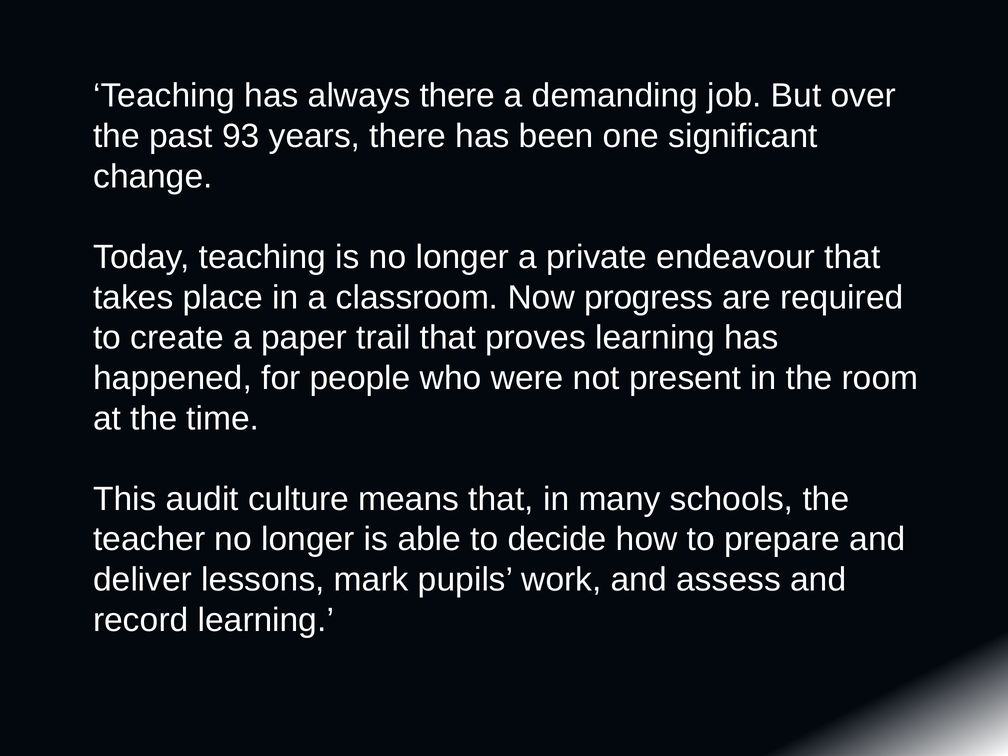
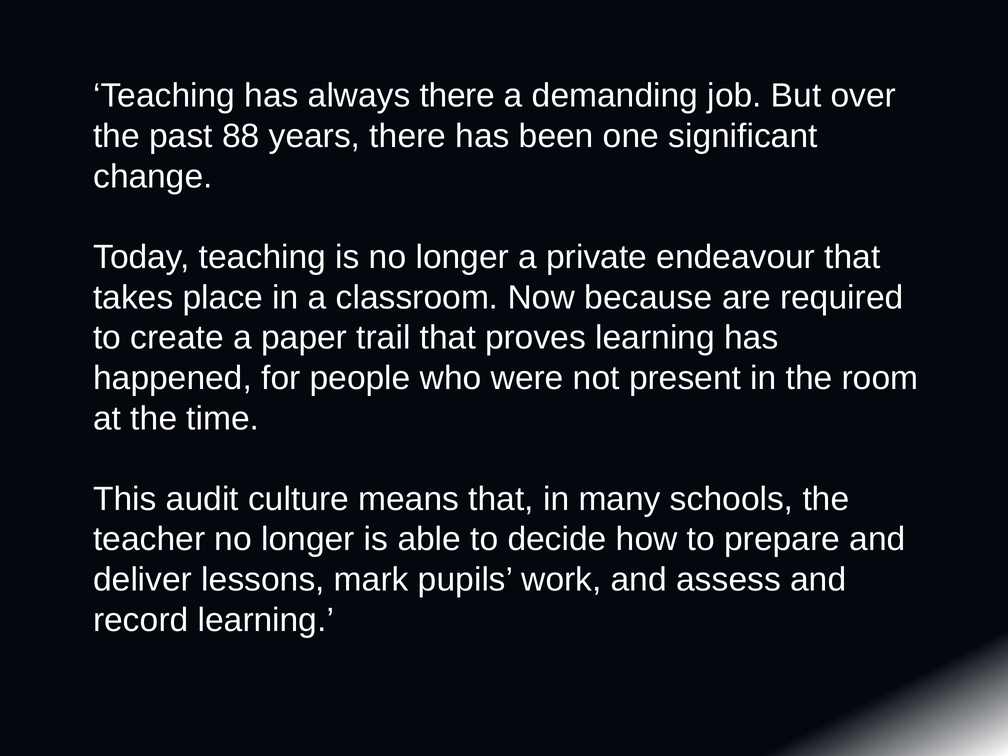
93: 93 -> 88
progress: progress -> because
